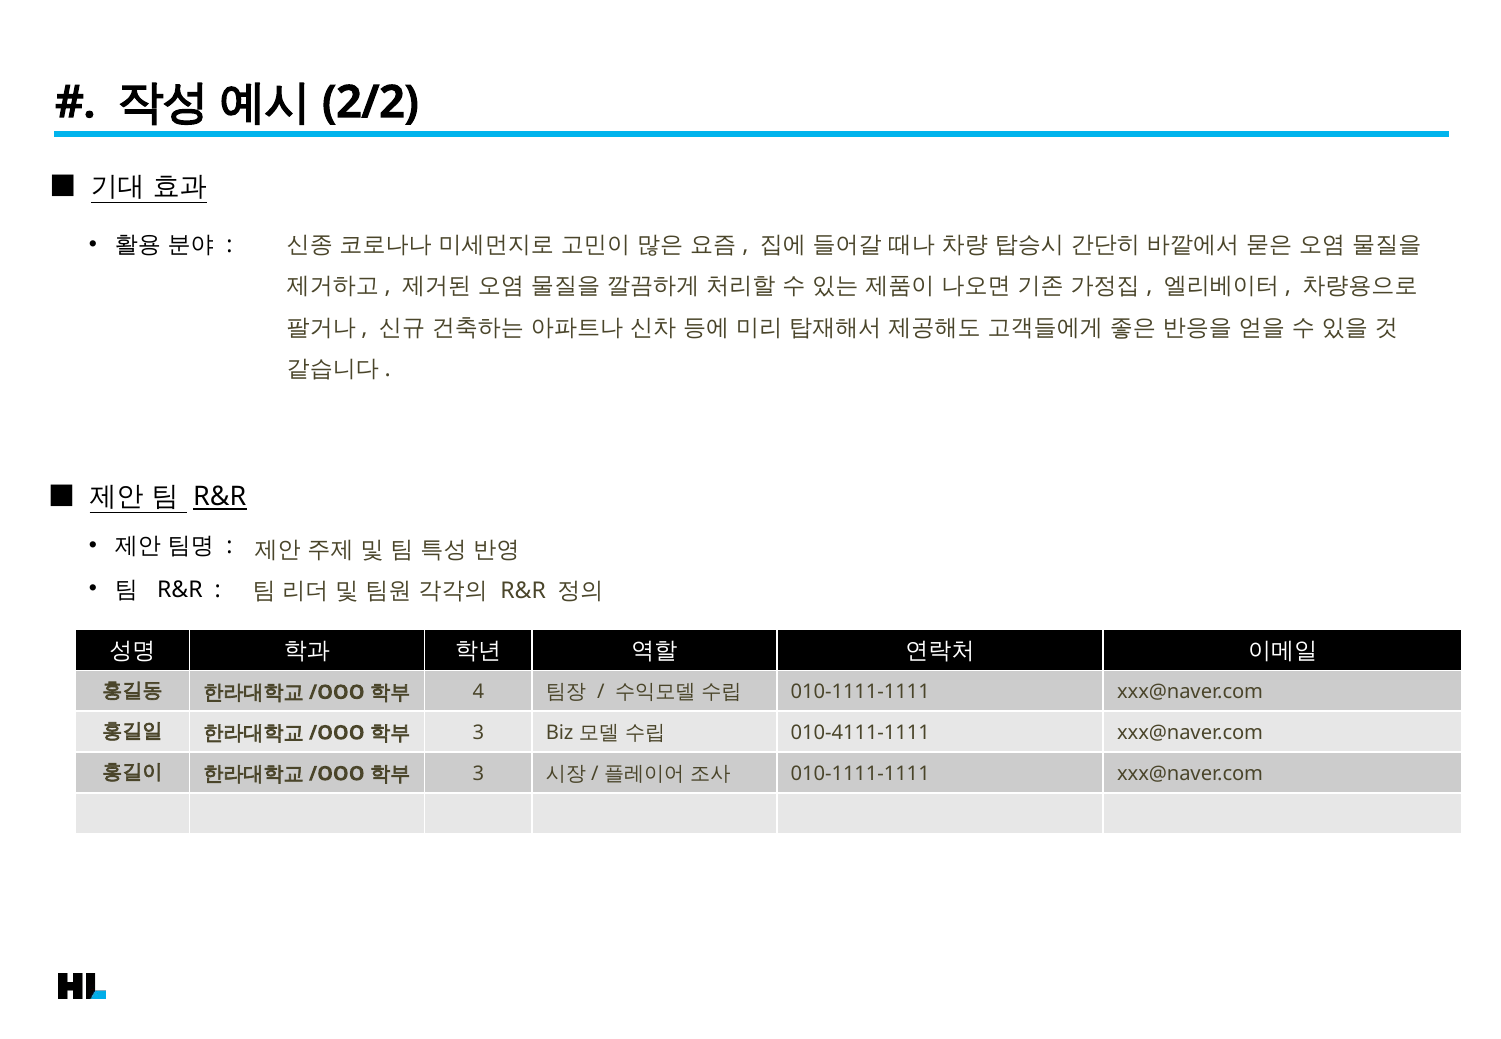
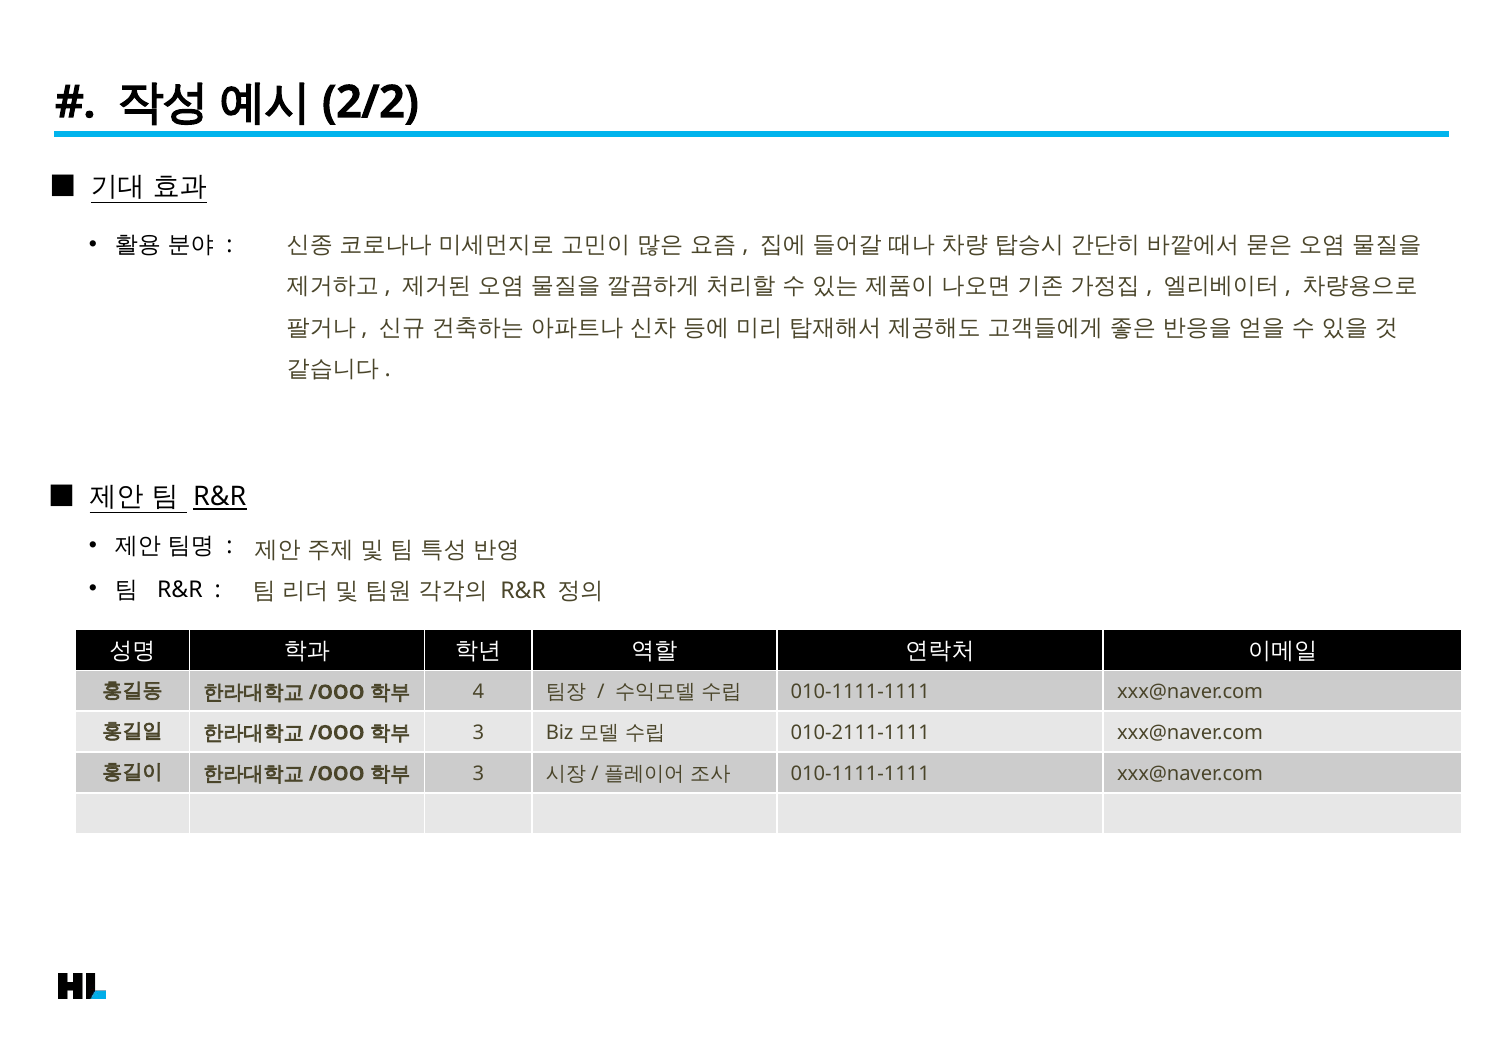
010-4111-1111: 010-4111-1111 -> 010-2111-1111
